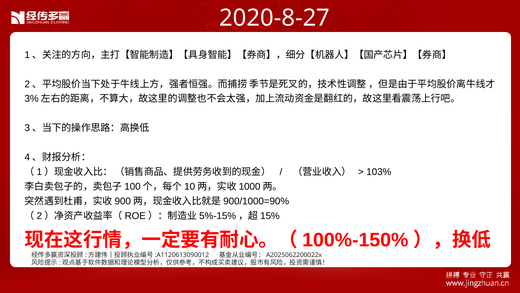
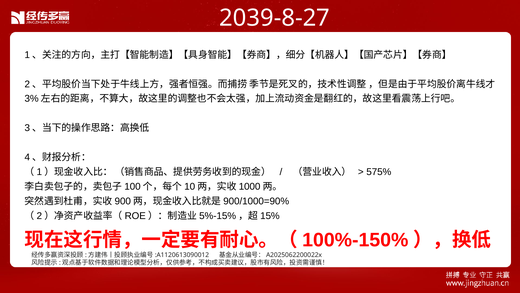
2020-8-27: 2020-8-27 -> 2039-8-27
103%: 103% -> 575%
